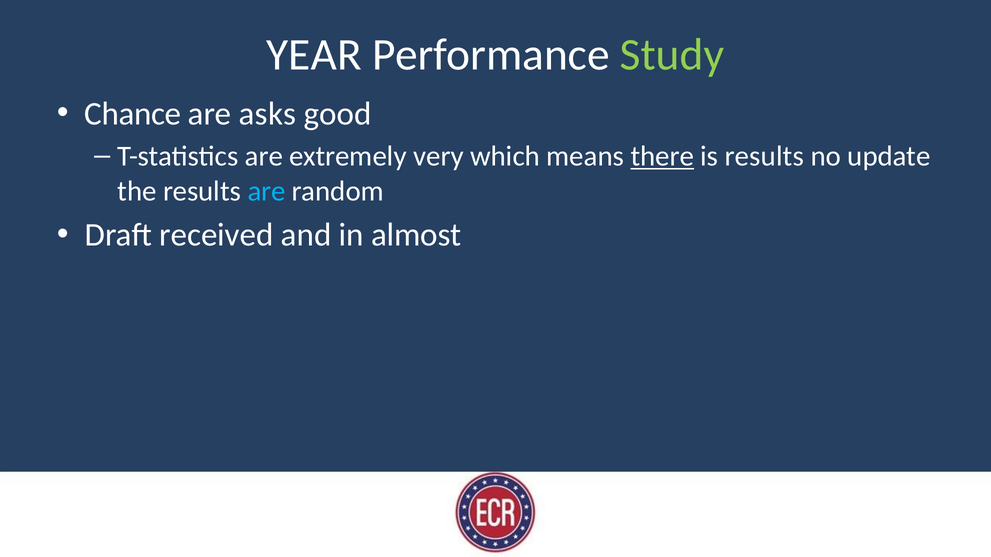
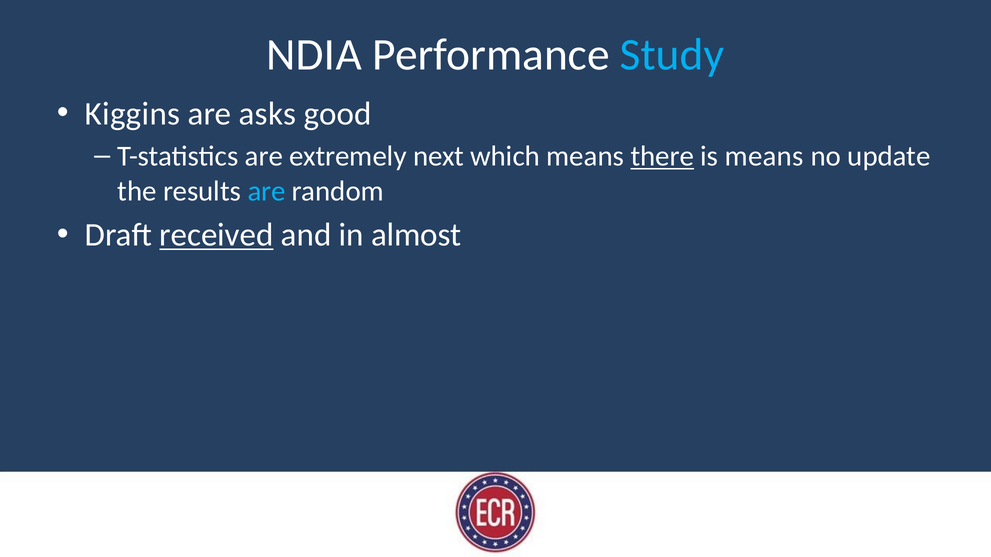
YEAR: YEAR -> NDIA
Study colour: light green -> light blue
Chance: Chance -> Kiggins
very: very -> next
is results: results -> means
received underline: none -> present
